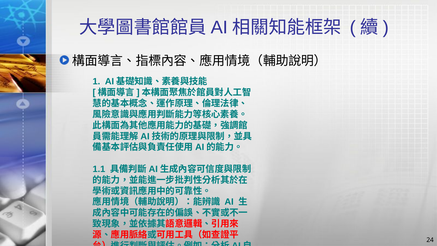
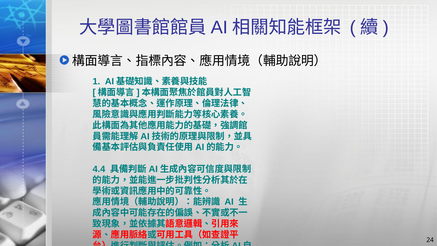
1.1: 1.1 -> 4.4
